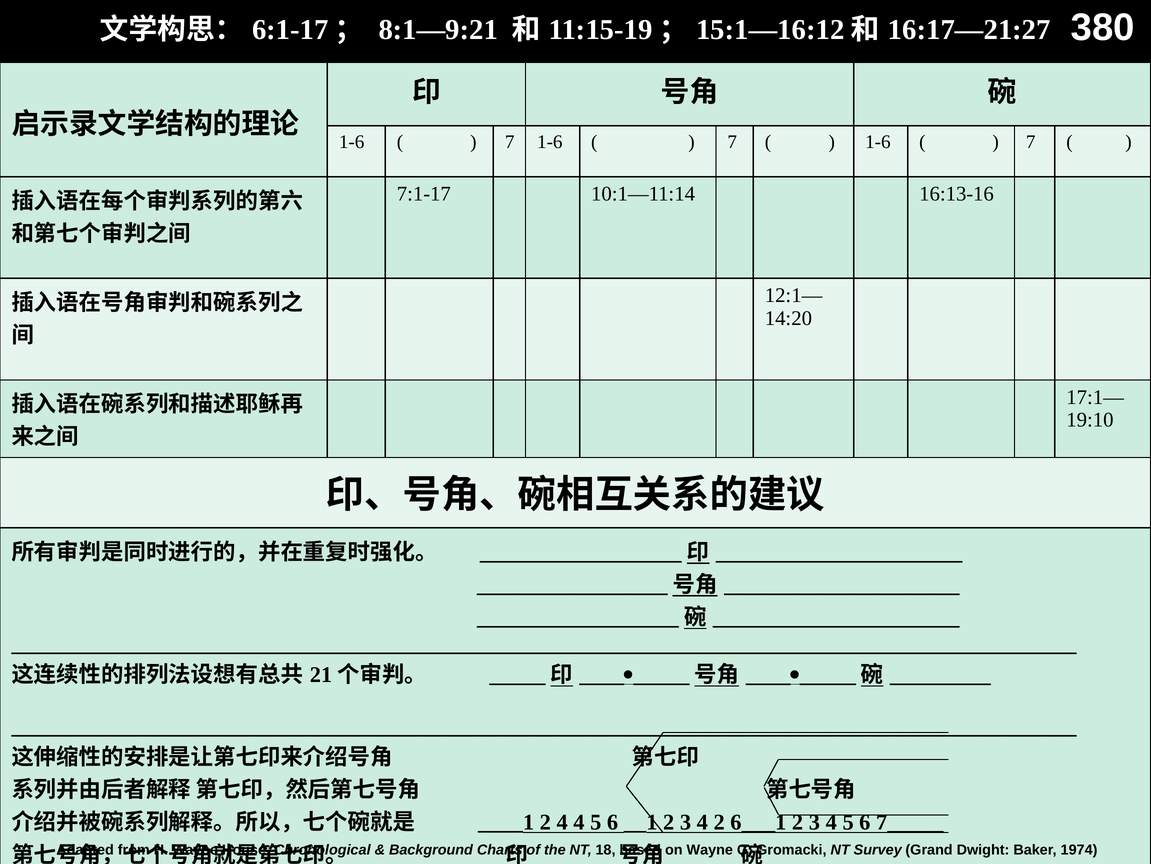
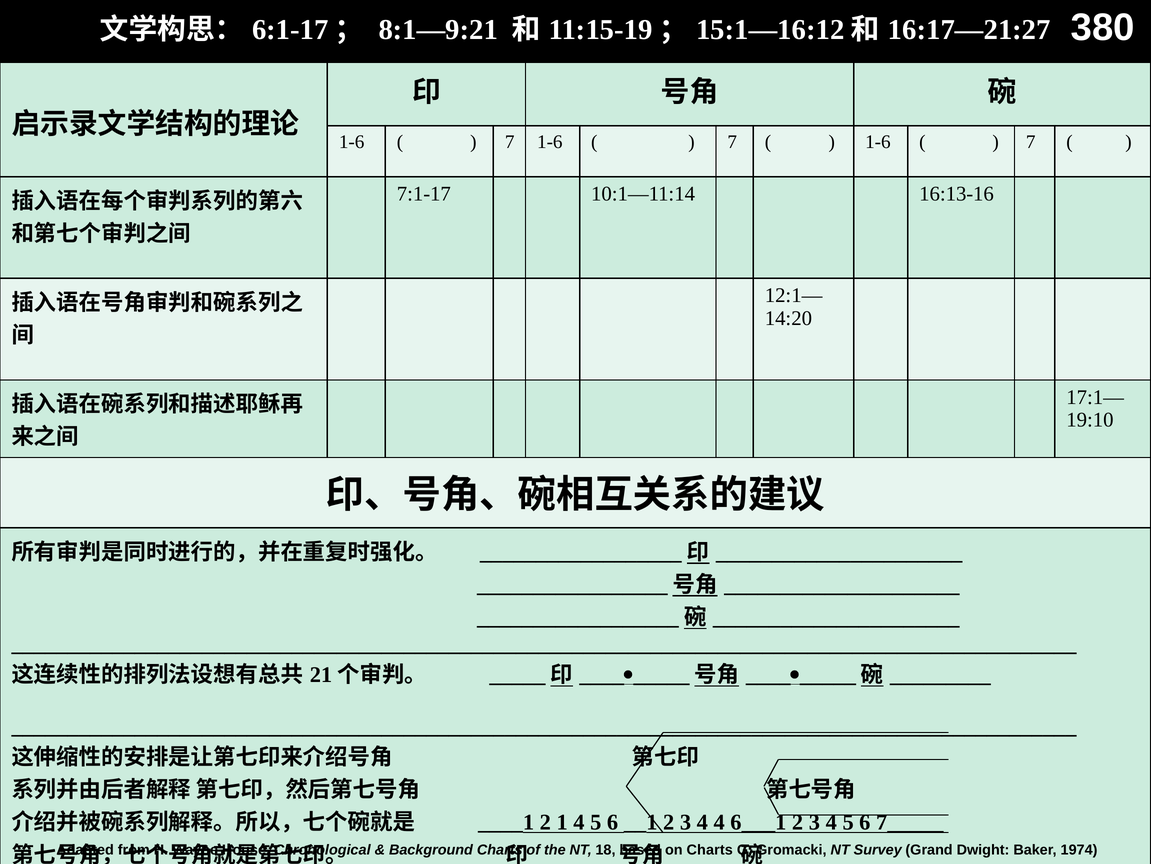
2 4: 4 -> 1
4 2: 2 -> 4
on Wayne: Wayne -> Charts
